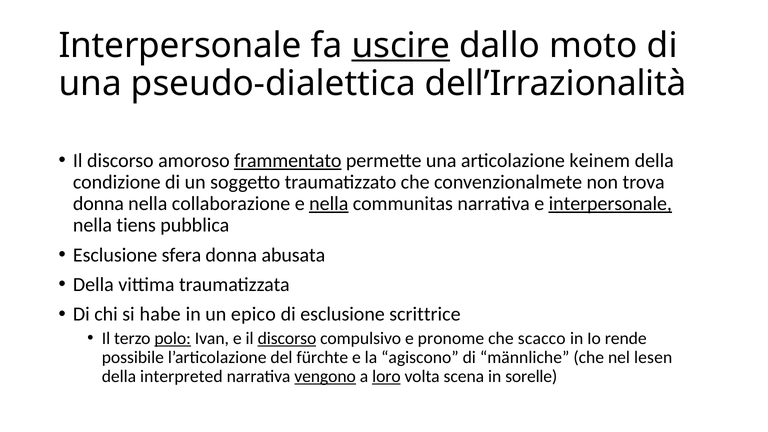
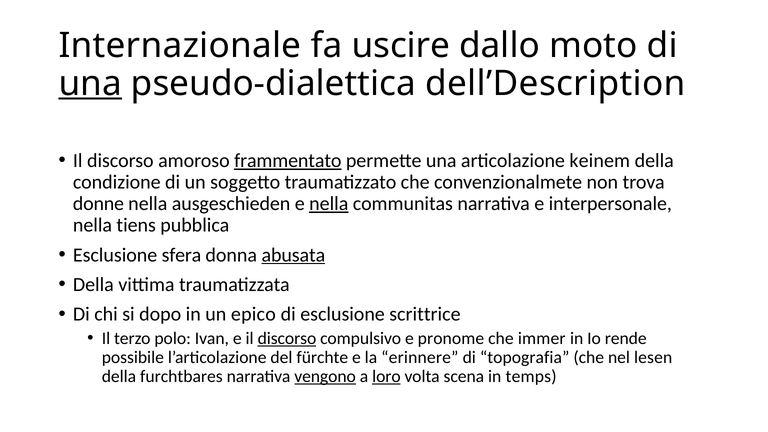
Interpersonale at (180, 46): Interpersonale -> Internazionale
uscire underline: present -> none
una at (90, 84) underline: none -> present
dell’Irrazionalità: dell’Irrazionalità -> dell’Description
donna at (98, 204): donna -> donne
collaborazione: collaborazione -> ausgeschieden
interpersonale at (610, 204) underline: present -> none
abusata underline: none -> present
habe: habe -> dopo
polo underline: present -> none
scacco: scacco -> immer
agiscono: agiscono -> erinnere
männliche: männliche -> topografia
interpreted: interpreted -> furchtbares
sorelle: sorelle -> temps
